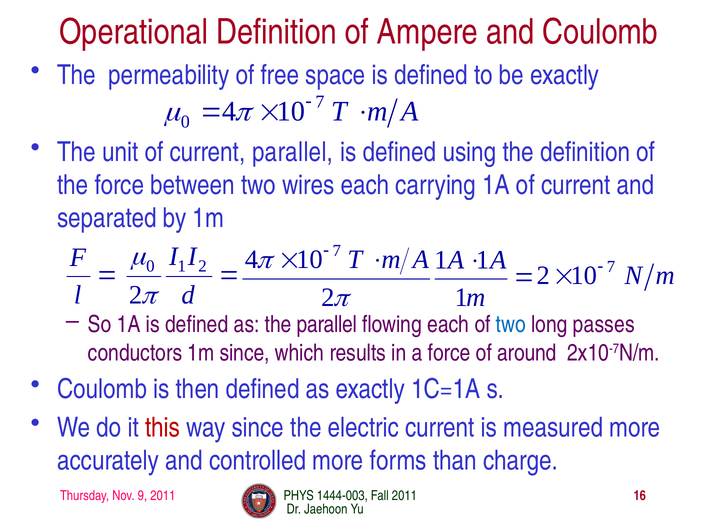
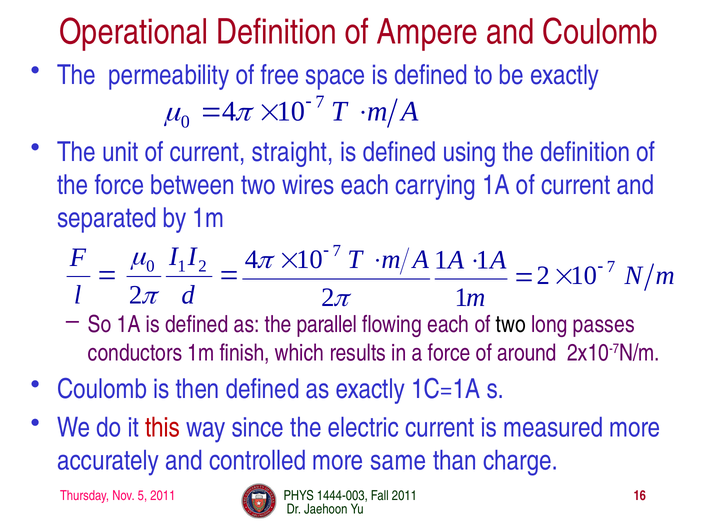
current parallel: parallel -> straight
two at (511, 324) colour: blue -> black
1m since: since -> finish
forms: forms -> same
9: 9 -> 5
